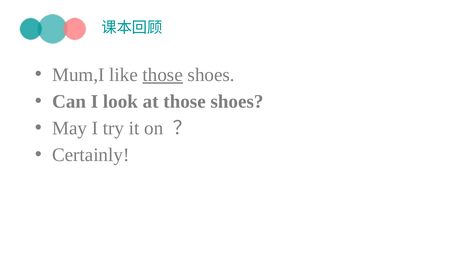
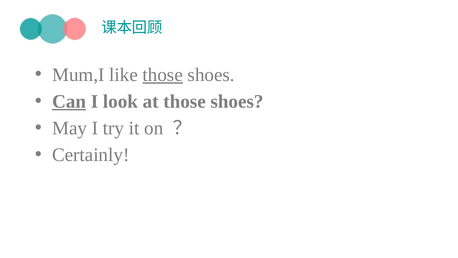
Can underline: none -> present
